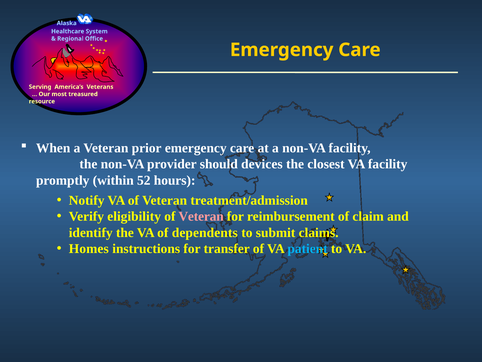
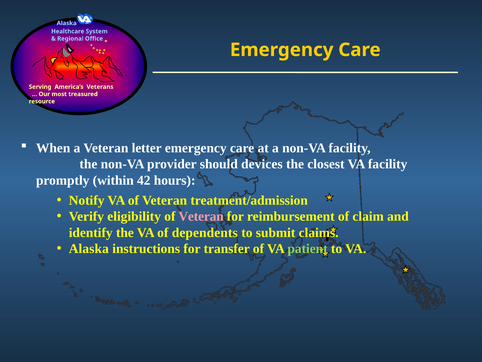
prior: prior -> letter
52: 52 -> 42
Homes at (89, 248): Homes -> Alaska
patient colour: light blue -> light green
